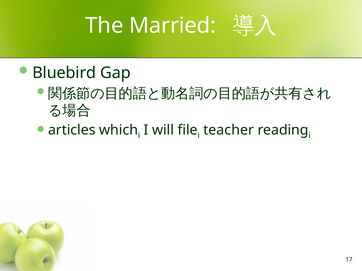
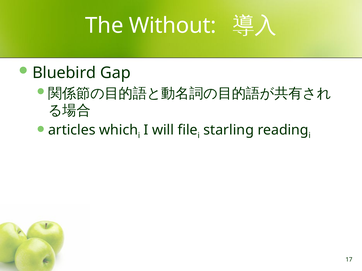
Married: Married -> Without
teacher: teacher -> starling
